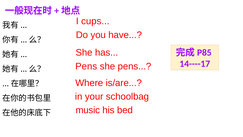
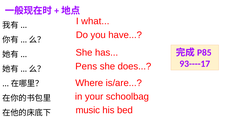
cups: cups -> what
14----17: 14----17 -> 93----17
she pens: pens -> does
